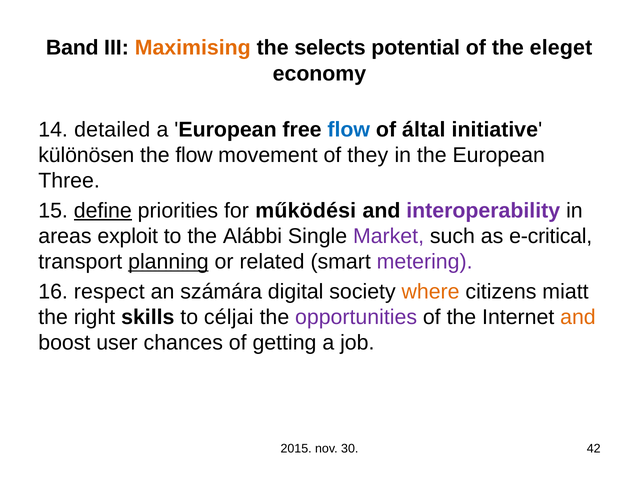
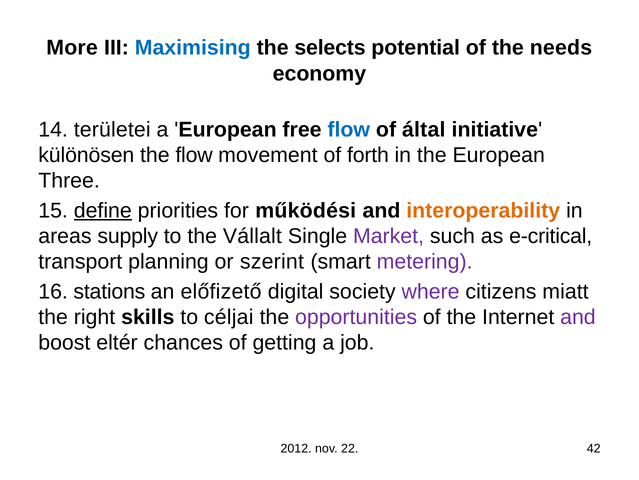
Band: Band -> More
Maximising colour: orange -> blue
eleget: eleget -> needs
detailed: detailed -> területei
they: they -> forth
interoperability colour: purple -> orange
exploit: exploit -> supply
Alábbi: Alábbi -> Vállalt
planning underline: present -> none
related: related -> szerint
respect: respect -> stations
számára: számára -> előfizető
where colour: orange -> purple
and at (578, 317) colour: orange -> purple
user: user -> eltér
2015: 2015 -> 2012
30: 30 -> 22
